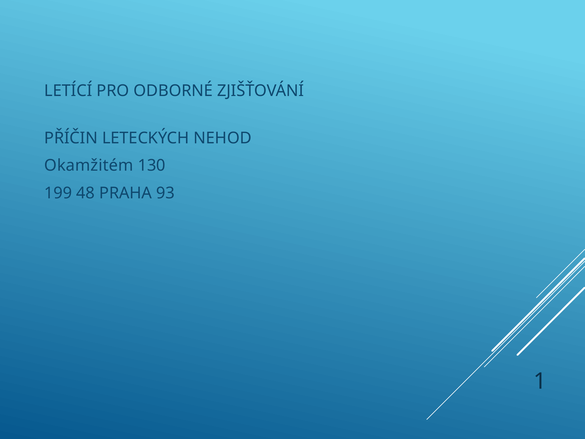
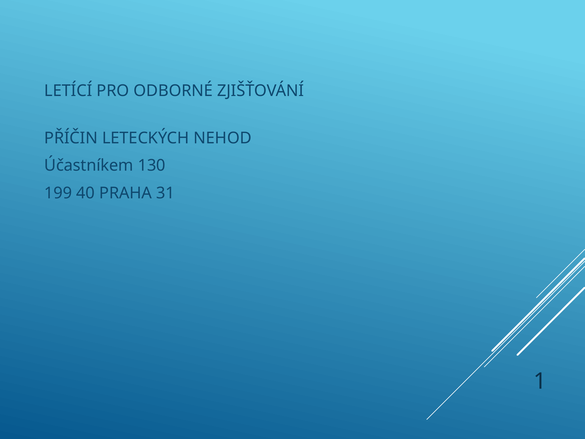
Okamžitém: Okamžitém -> Účastníkem
48: 48 -> 40
93: 93 -> 31
